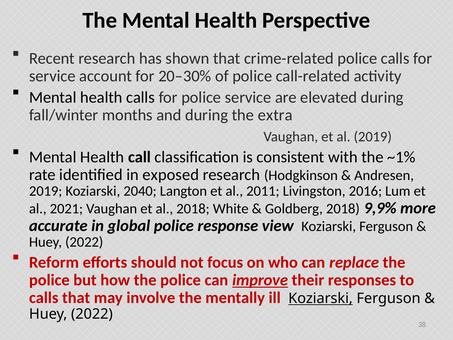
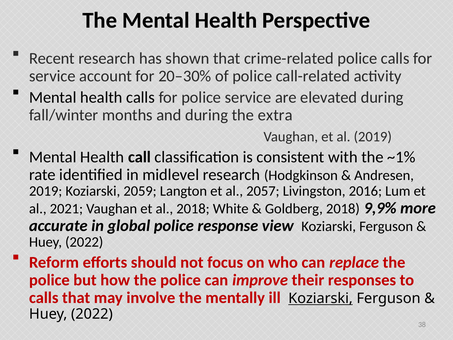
exposed: exposed -> midlevel
2040: 2040 -> 2059
2011: 2011 -> 2057
improve underline: present -> none
